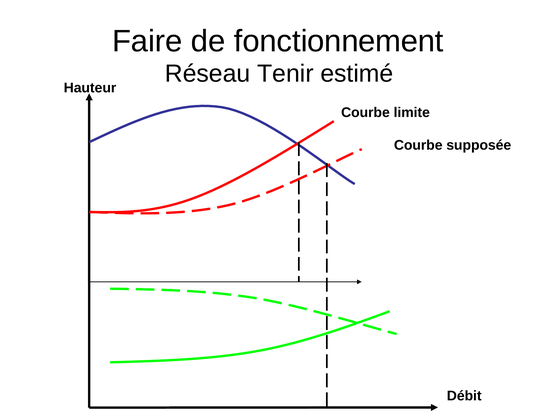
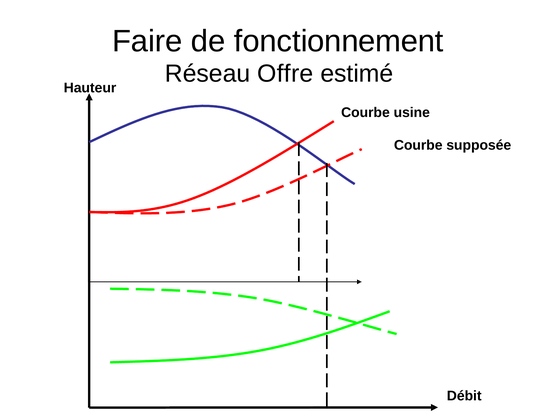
Tenir: Tenir -> Offre
limite: limite -> usine
